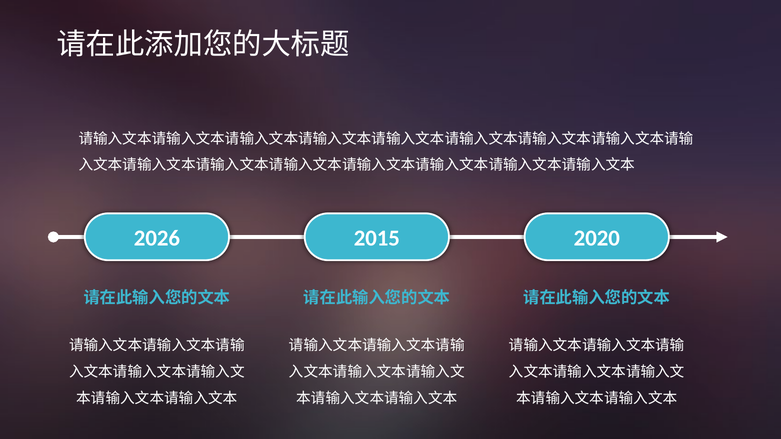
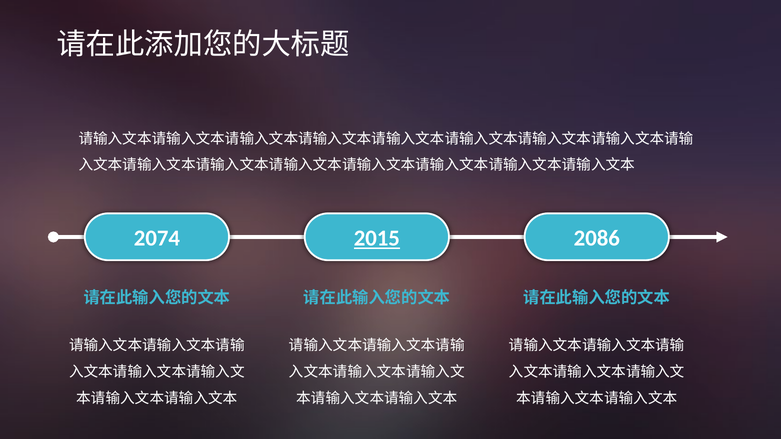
2026: 2026 -> 2074
2015 underline: none -> present
2020: 2020 -> 2086
